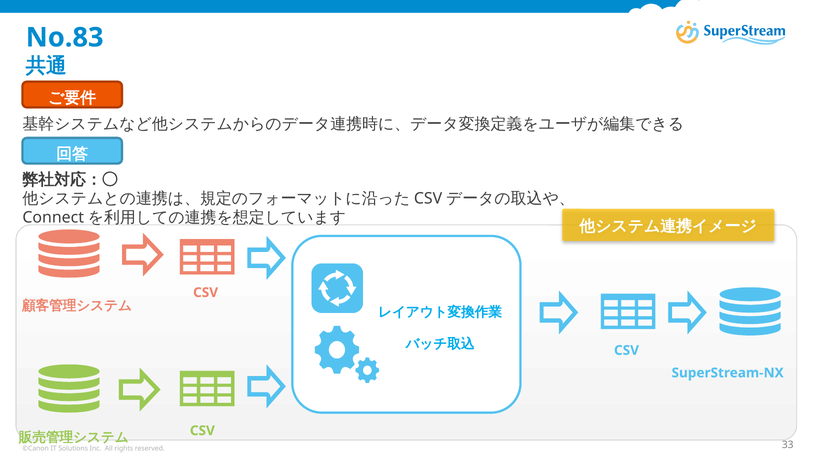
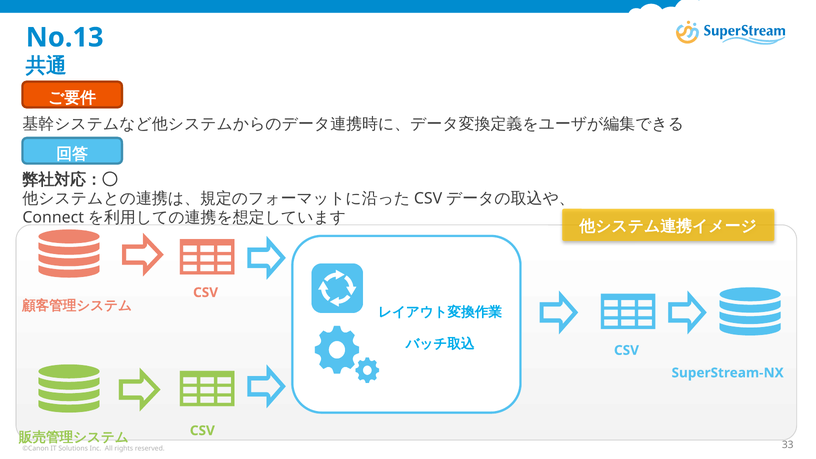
No.83: No.83 -> No.13
